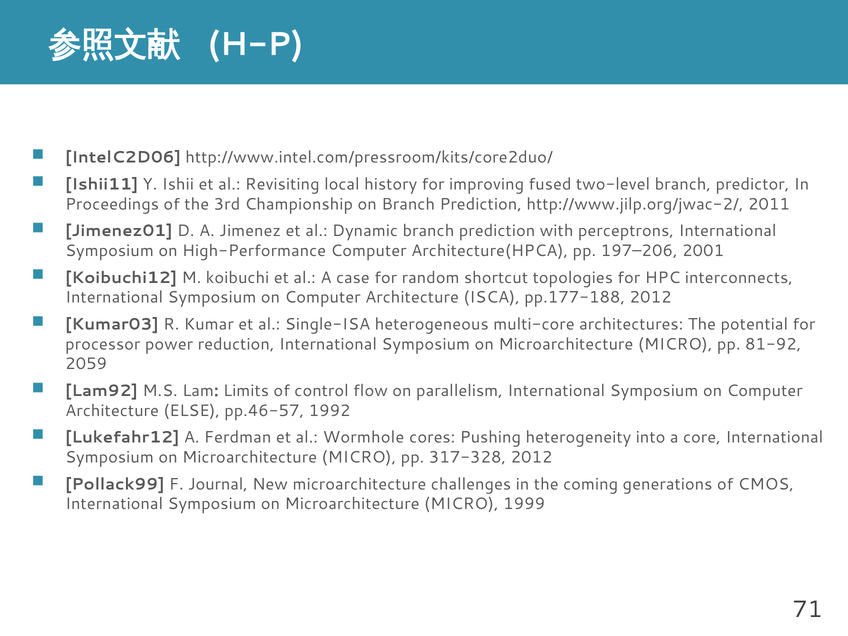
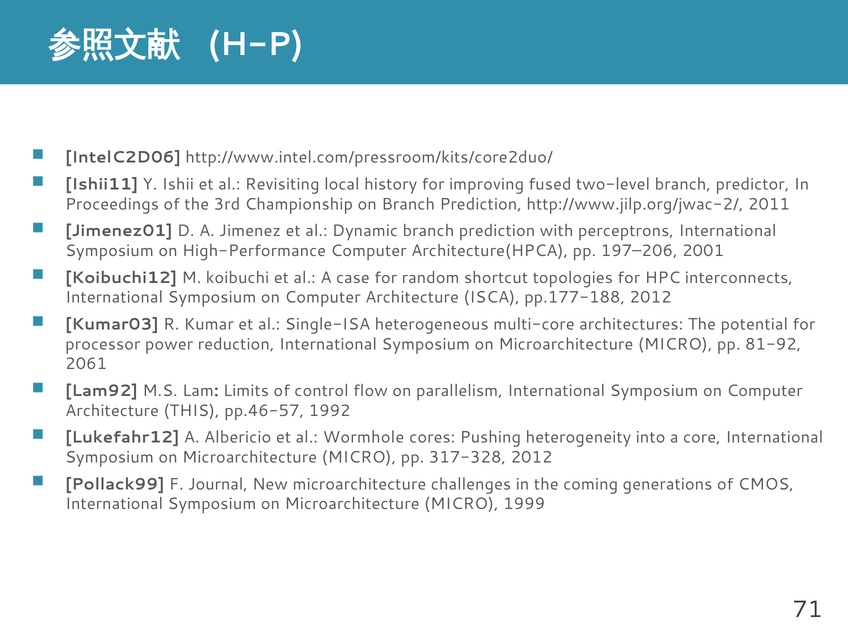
2059: 2059 -> 2061
ELSE: ELSE -> THIS
Ferdman: Ferdman -> Albericio
